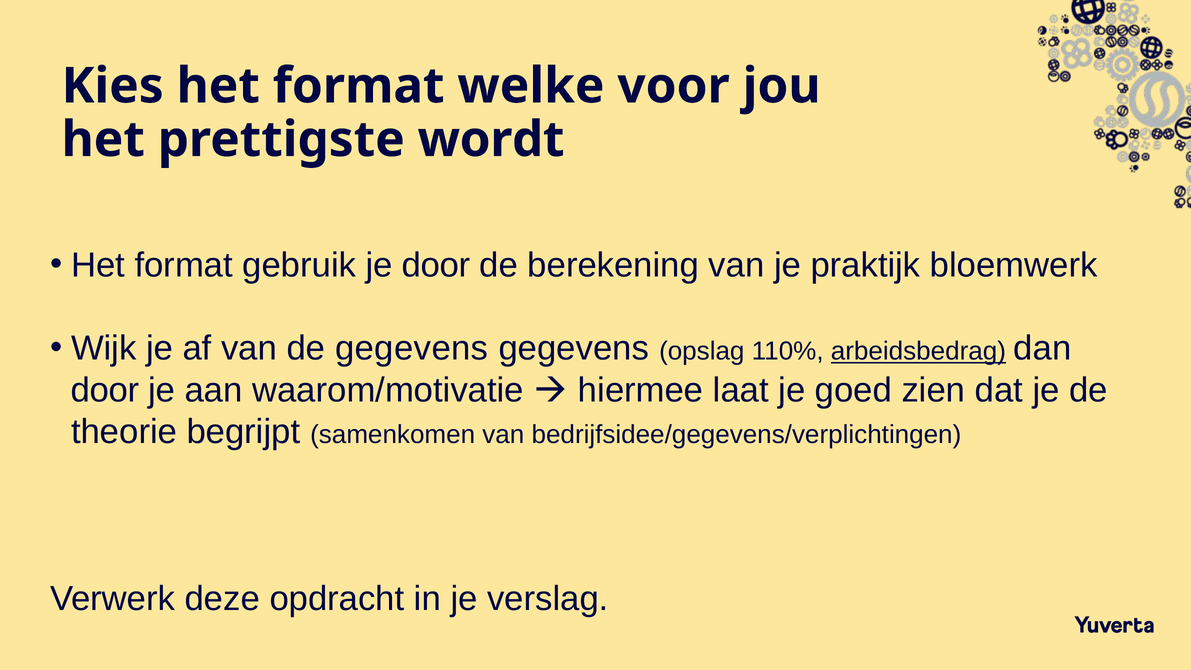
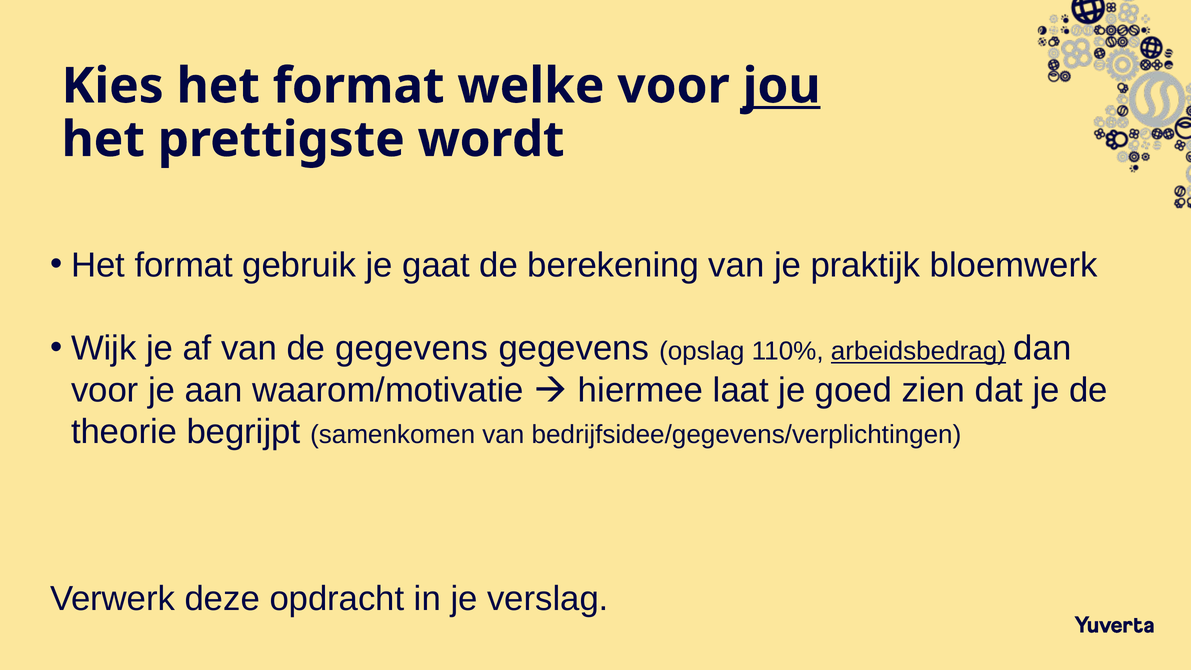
jou underline: none -> present
je door: door -> gaat
door at (105, 390): door -> voor
